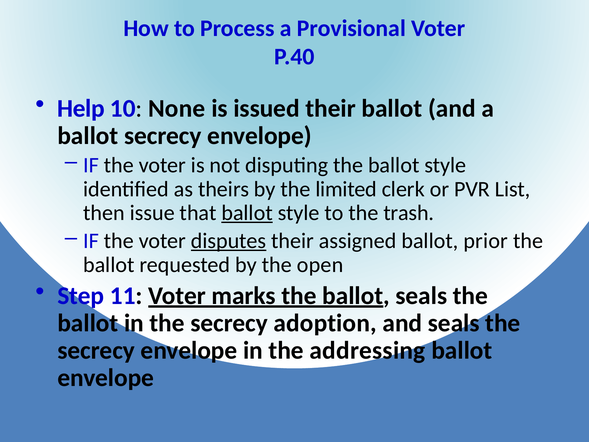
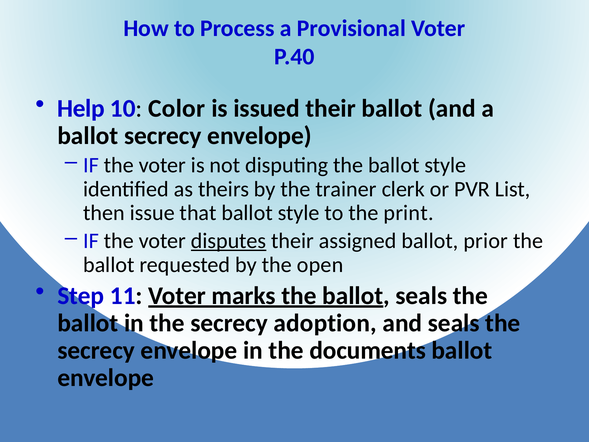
None: None -> Color
limited: limited -> trainer
ballot at (247, 213) underline: present -> none
trash: trash -> print
addressing: addressing -> documents
